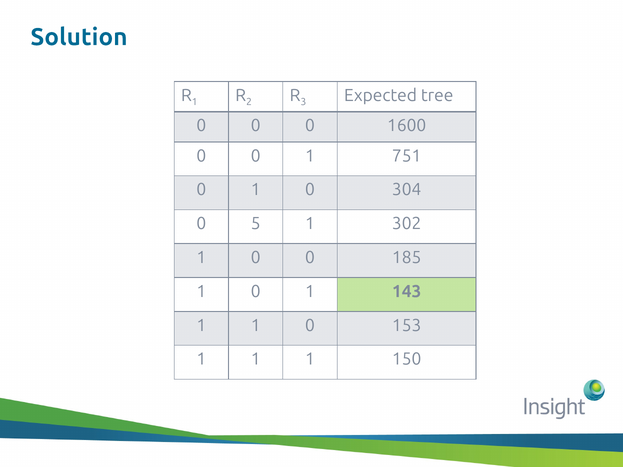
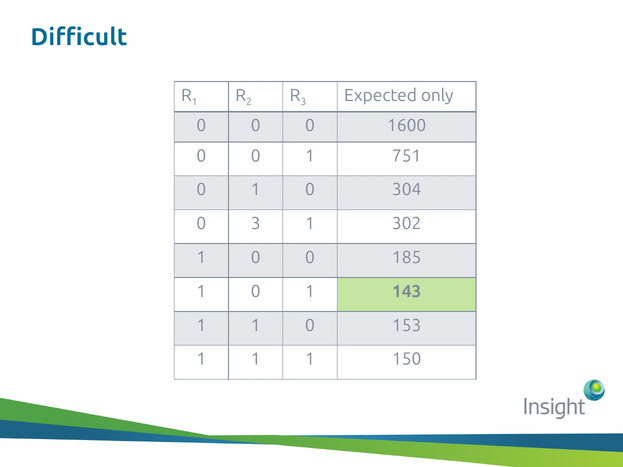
Solution: Solution -> Difficult
tree: tree -> only
0 5: 5 -> 3
